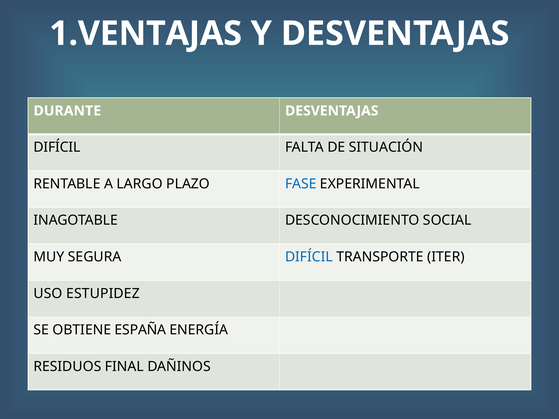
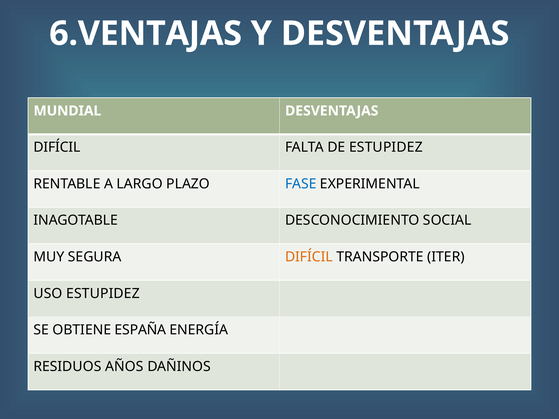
1.VENTAJAS: 1.VENTAJAS -> 6.VENTAJAS
DURANTE: DURANTE -> MUNDIAL
DE SITUACIÓN: SITUACIÓN -> ESTUPIDEZ
DIFÍCIL at (309, 257) colour: blue -> orange
FINAL: FINAL -> AÑOS
